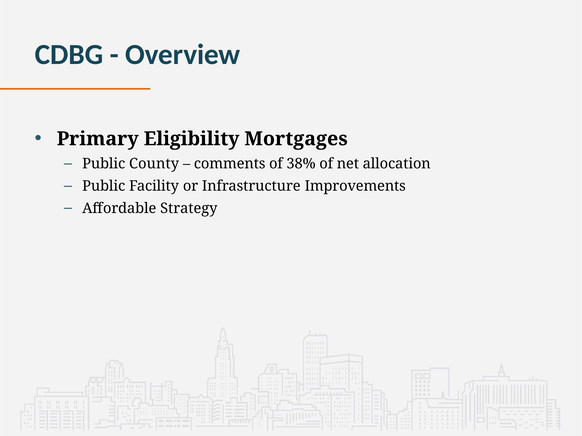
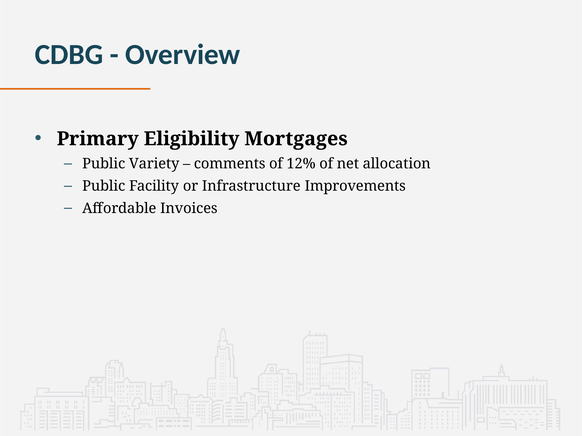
County: County -> Variety
38%: 38% -> 12%
Strategy: Strategy -> Invoices
